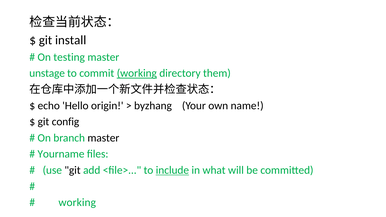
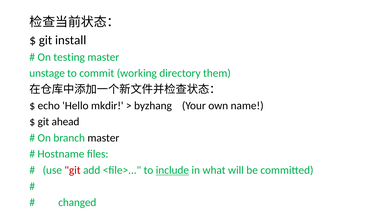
working at (137, 73) underline: present -> none
origin: origin -> mkdir
config: config -> ahead
Yourname: Yourname -> Hostname
git at (73, 170) colour: black -> red
working at (77, 203): working -> changed
